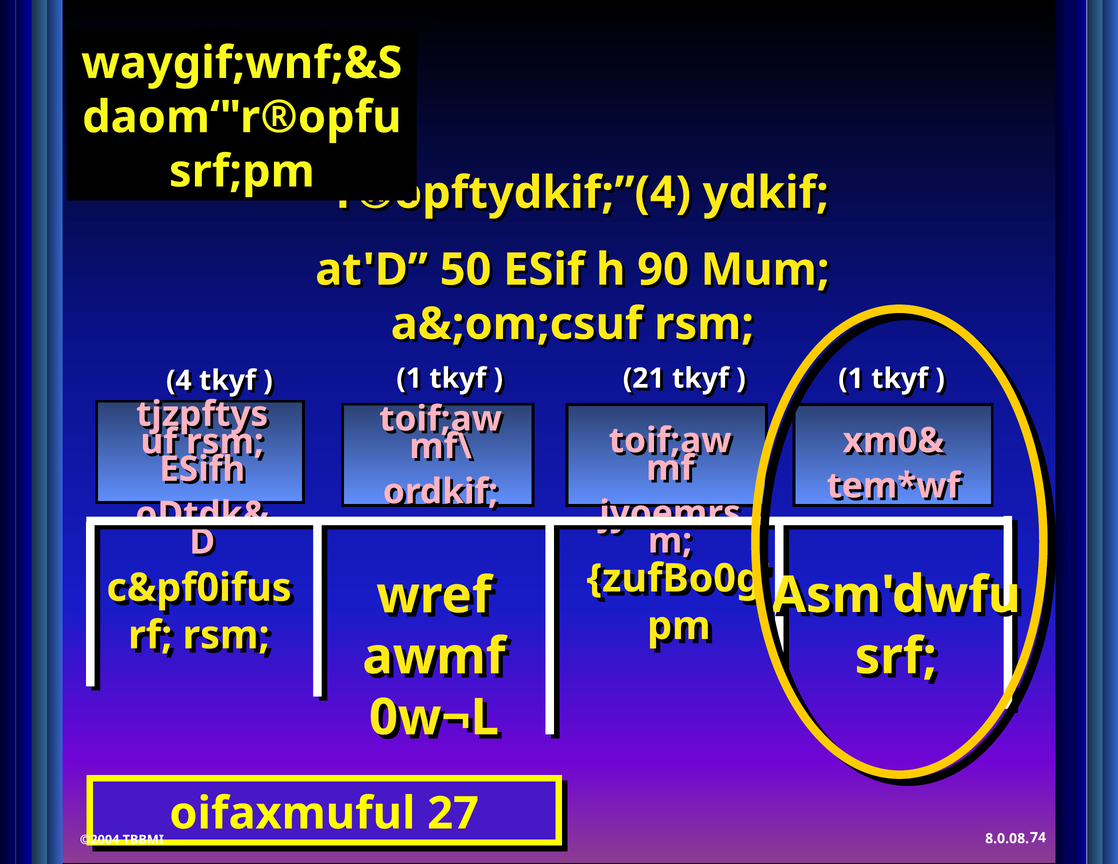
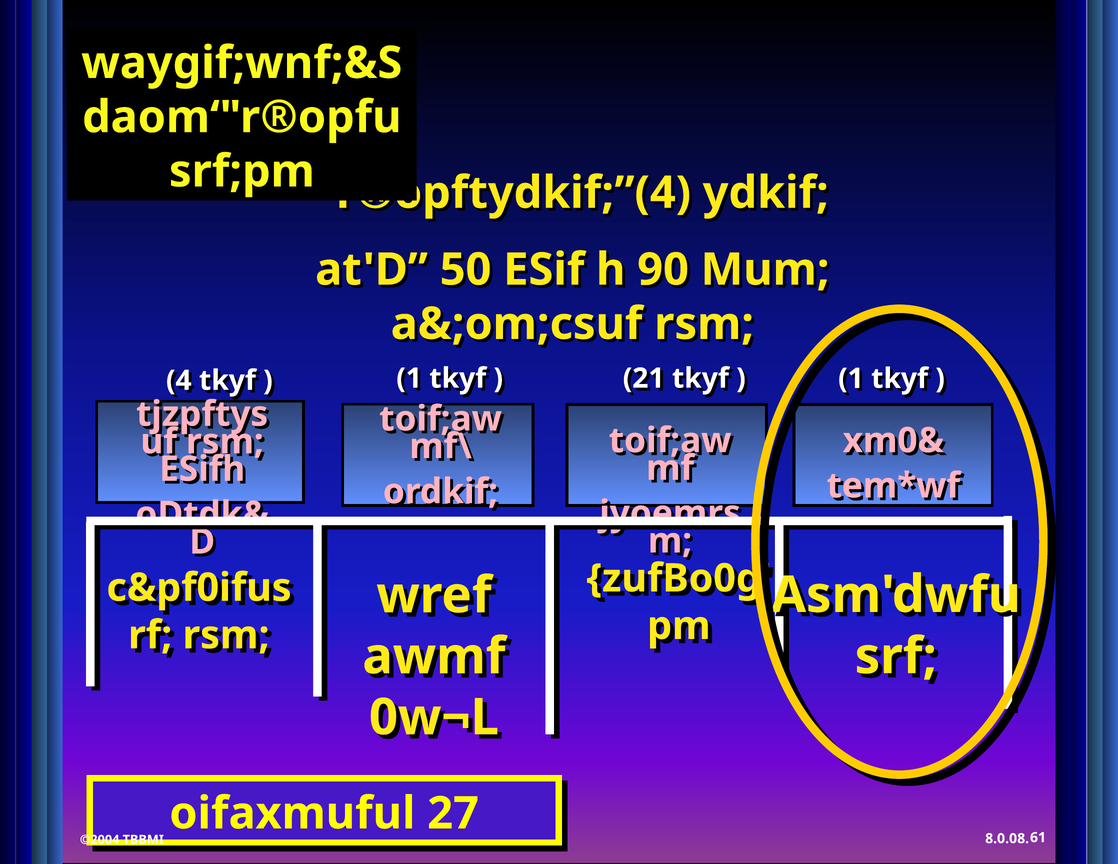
74: 74 -> 61
